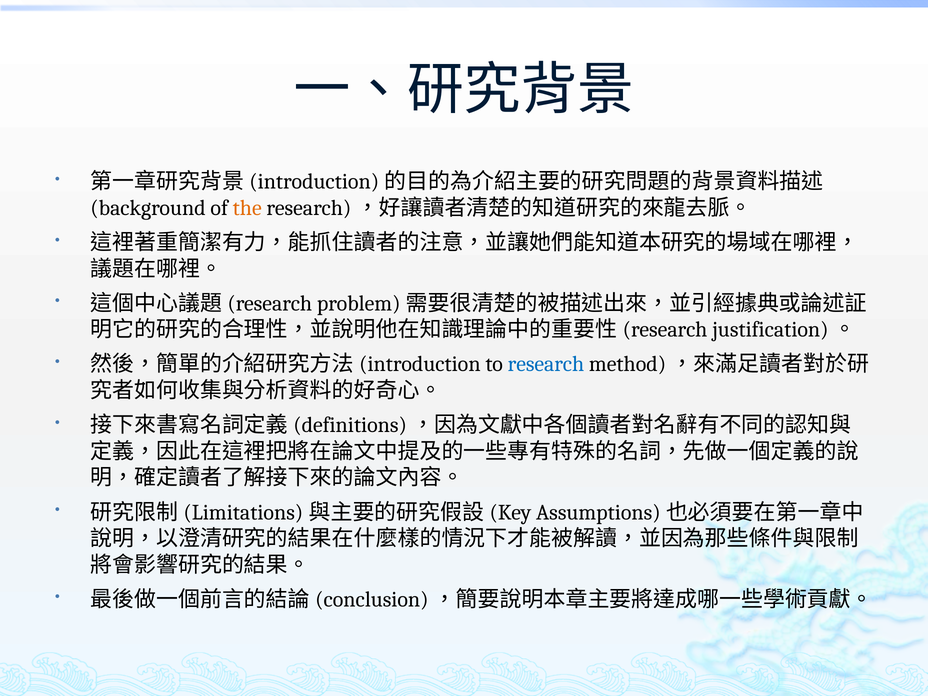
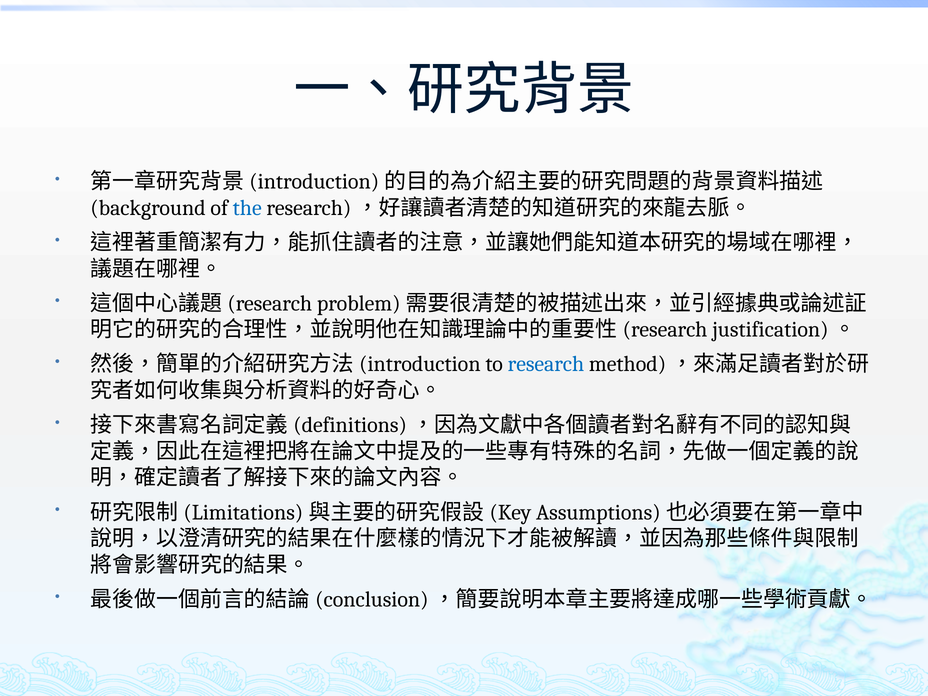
the colour: orange -> blue
